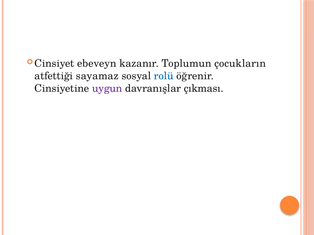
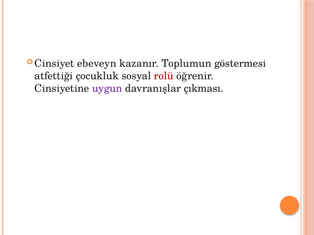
çocukların: çocukların -> göstermesi
sayamaz: sayamaz -> çocukluk
rolü colour: blue -> red
